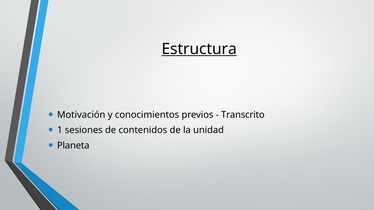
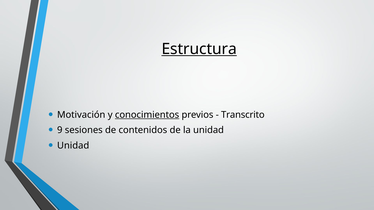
conocimientos underline: none -> present
1: 1 -> 9
Planeta at (73, 146): Planeta -> Unidad
